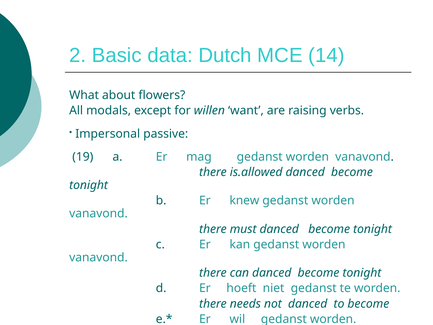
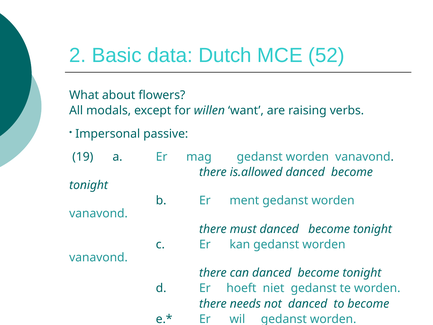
14: 14 -> 52
knew: knew -> ment
